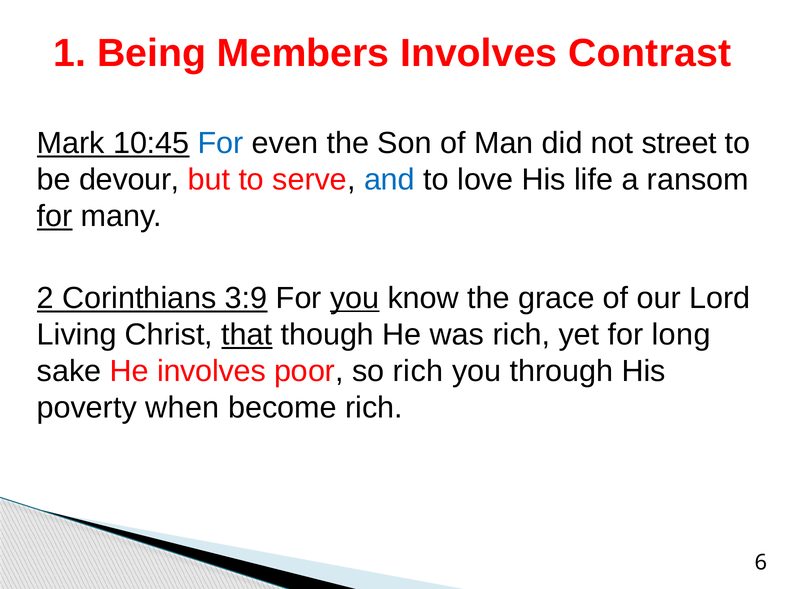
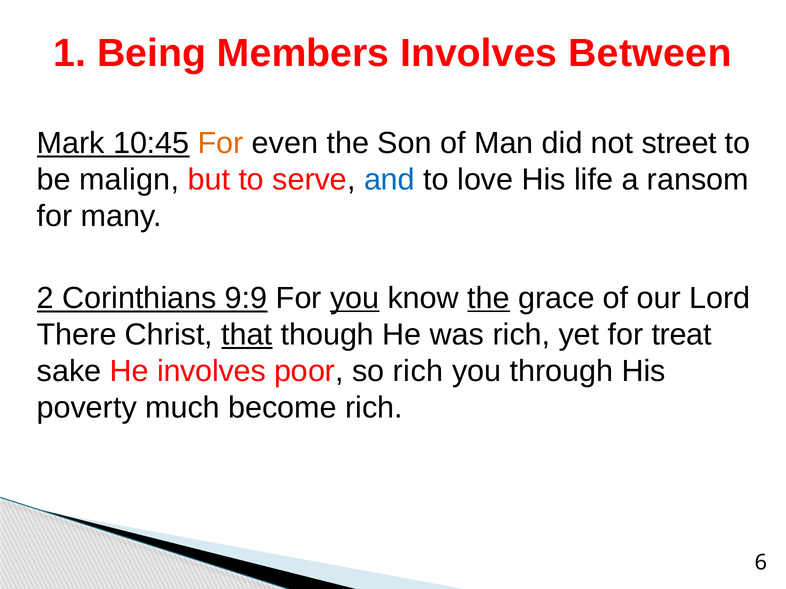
Contrast: Contrast -> Between
For at (221, 143) colour: blue -> orange
devour: devour -> malign
for at (55, 216) underline: present -> none
3:9: 3:9 -> 9:9
the at (489, 298) underline: none -> present
Living: Living -> There
long: long -> treat
when: when -> much
